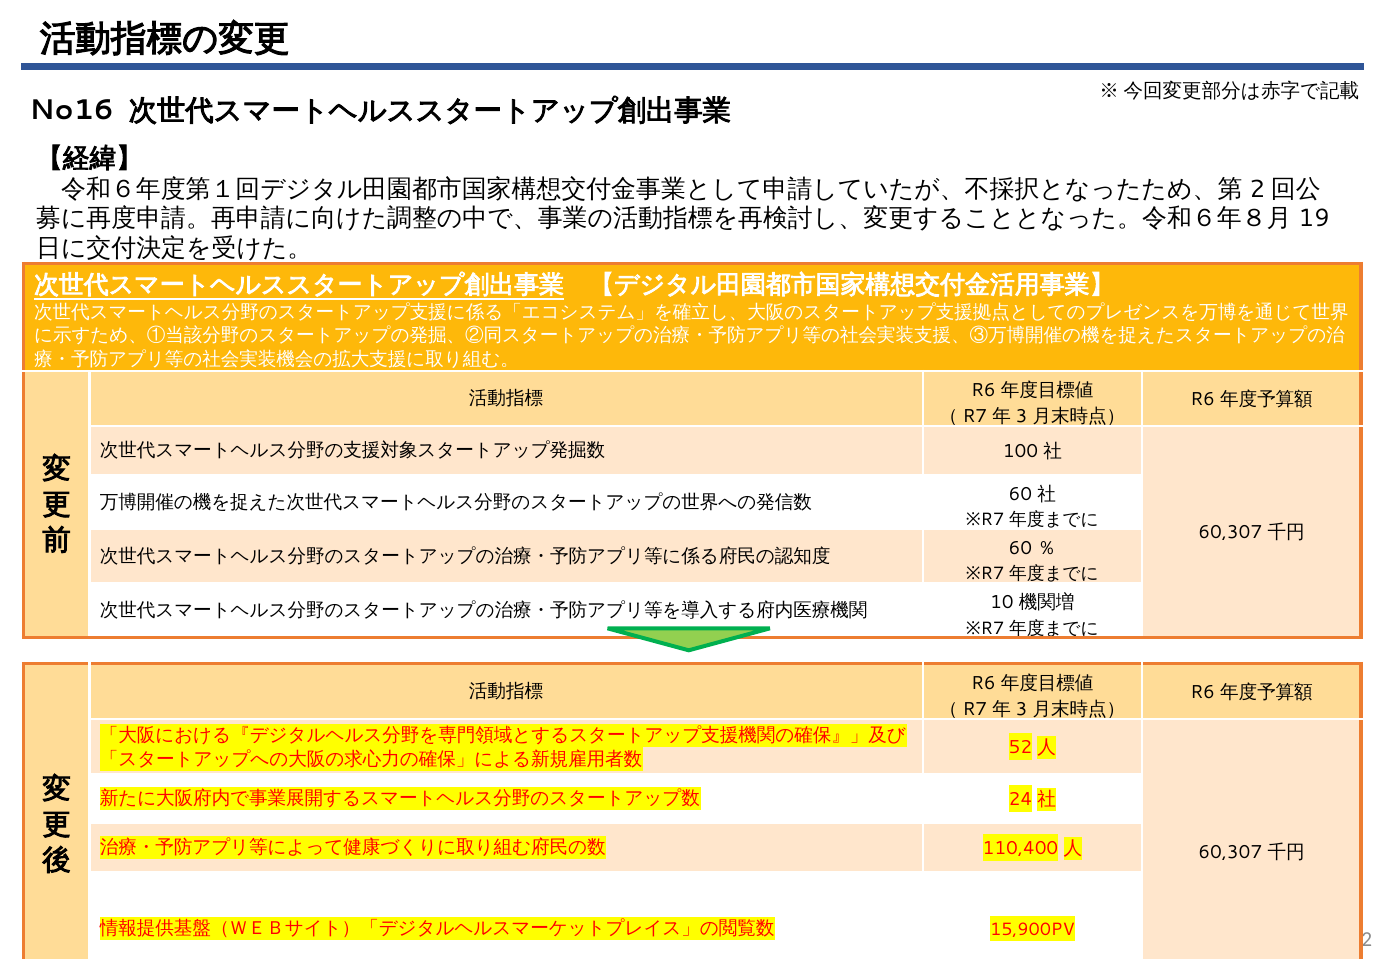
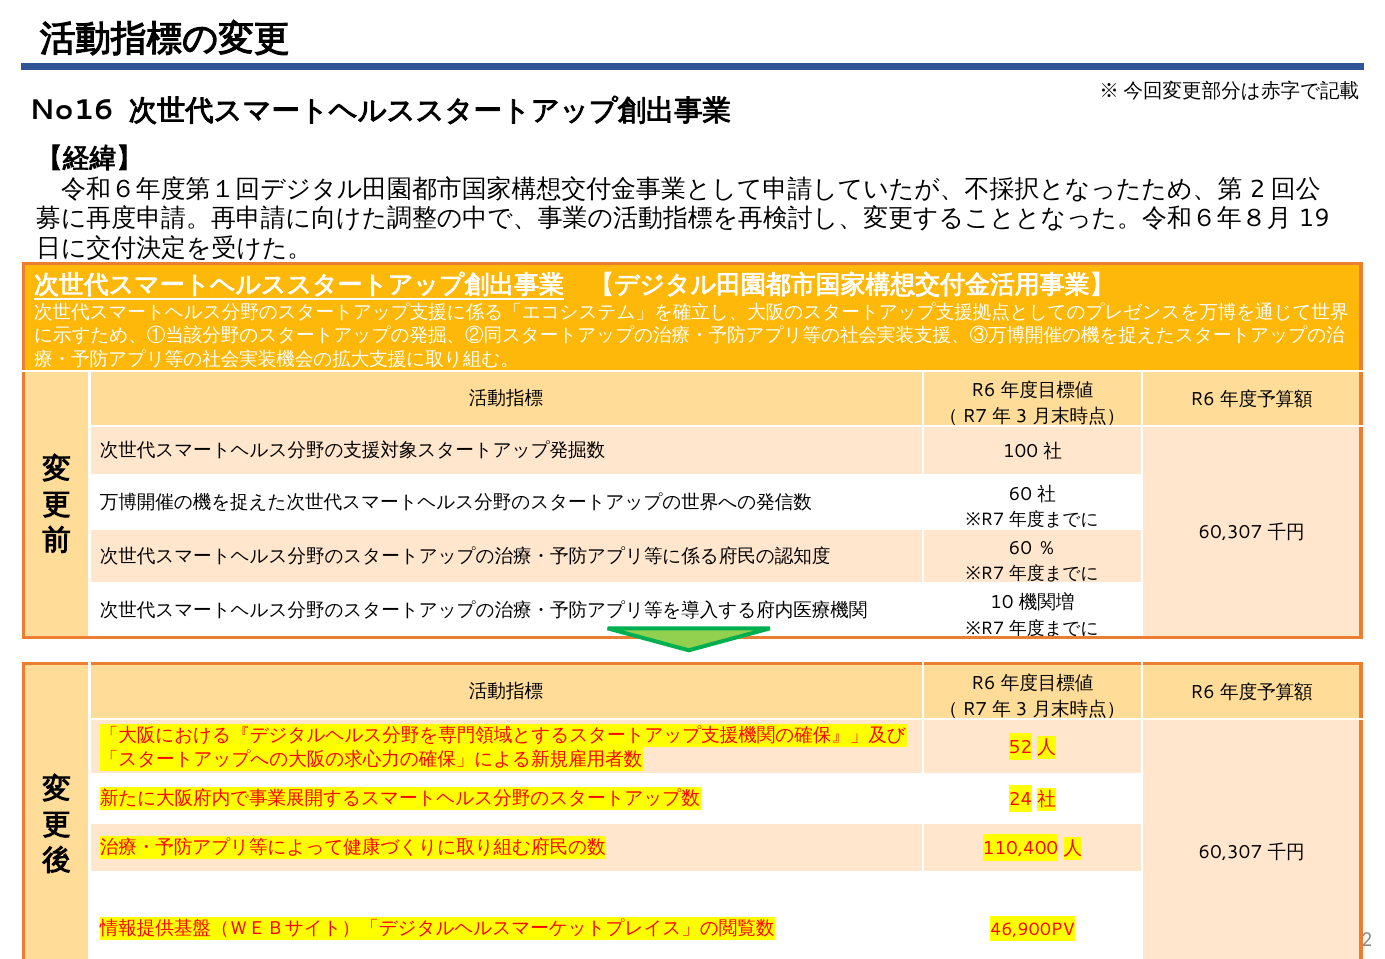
15,900PV: 15,900PV -> 46,900PV
